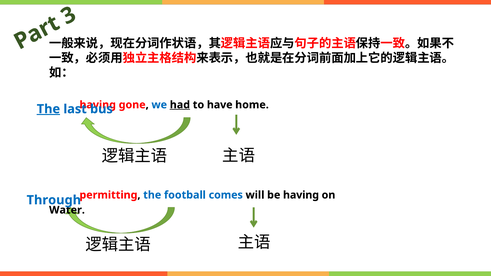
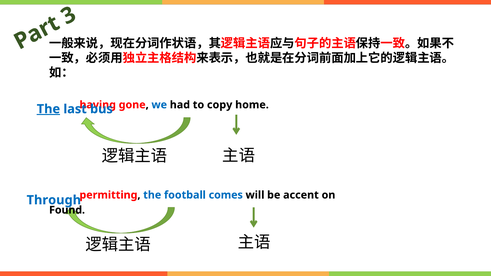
had underline: present -> none
have: have -> copy
be having: having -> accent
Water: Water -> Found
